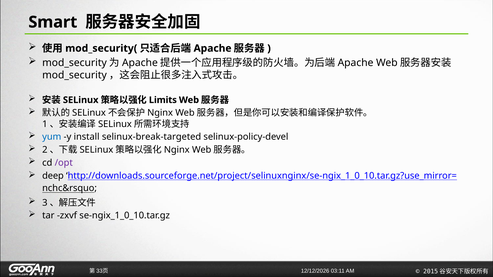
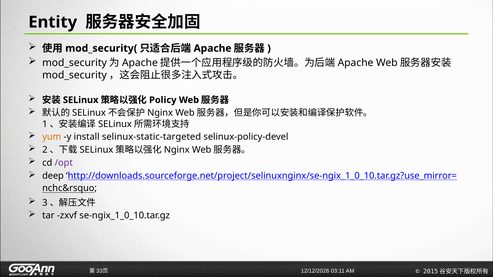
Smart: Smart -> Entity
Limits: Limits -> Policy
yum colour: blue -> orange
selinux-break-targeted: selinux-break-targeted -> selinux-static-targeted
